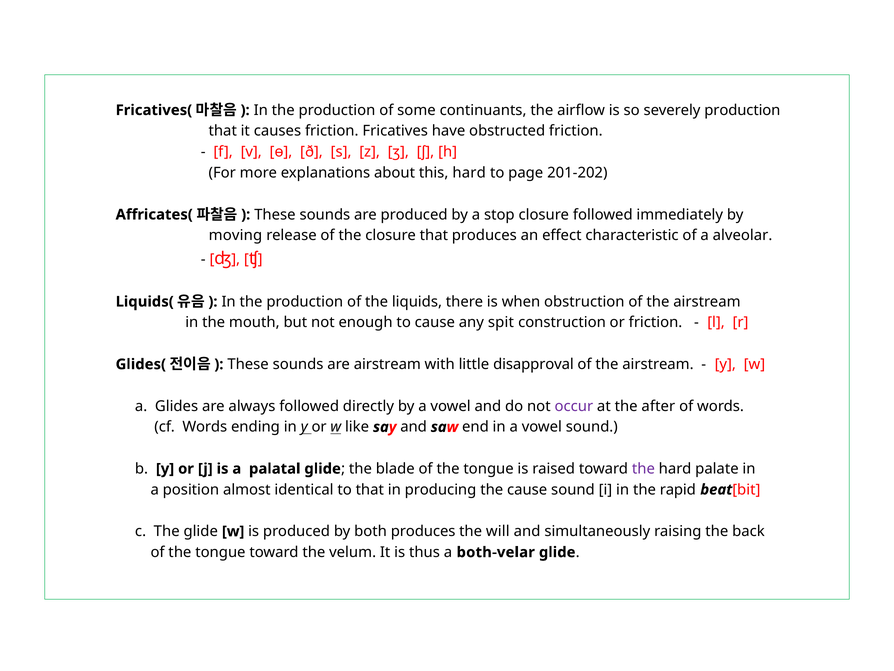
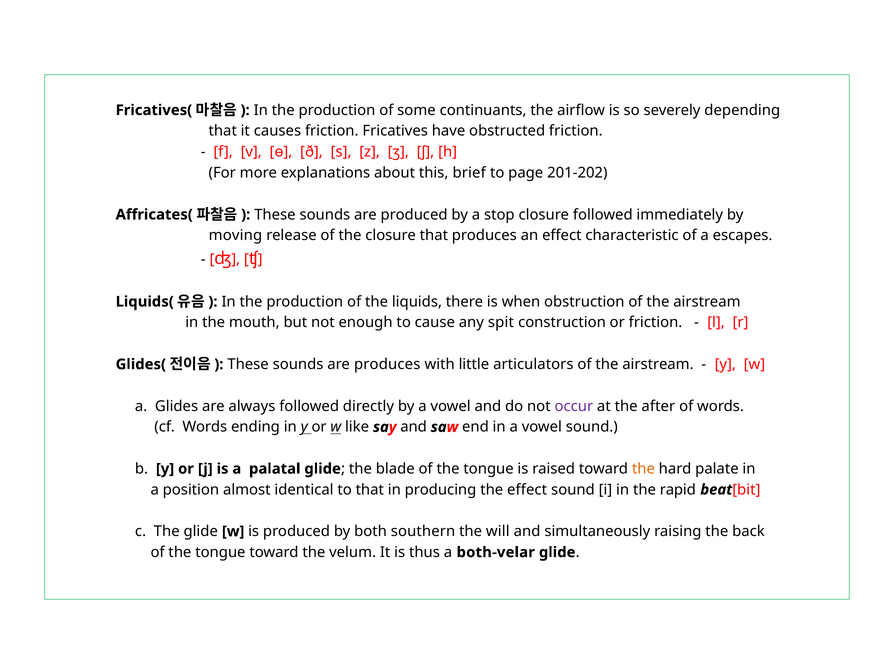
severely production: production -> depending
this hard: hard -> brief
alveolar: alveolar -> escapes
are airstream: airstream -> produces
disapproval: disapproval -> articulators
the at (643, 468) colour: purple -> orange
the cause: cause -> effect
both produces: produces -> southern
